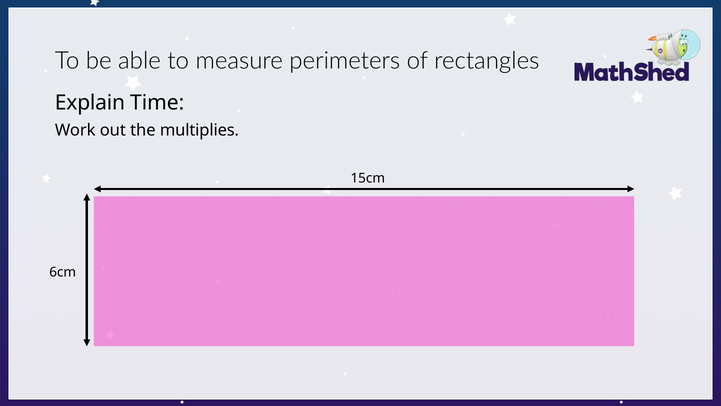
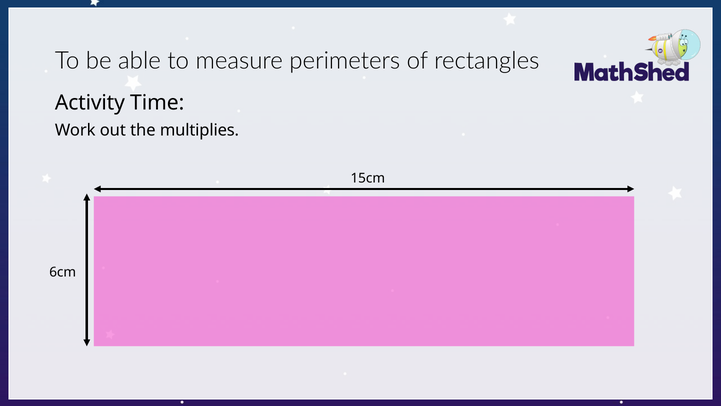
Explain: Explain -> Activity
